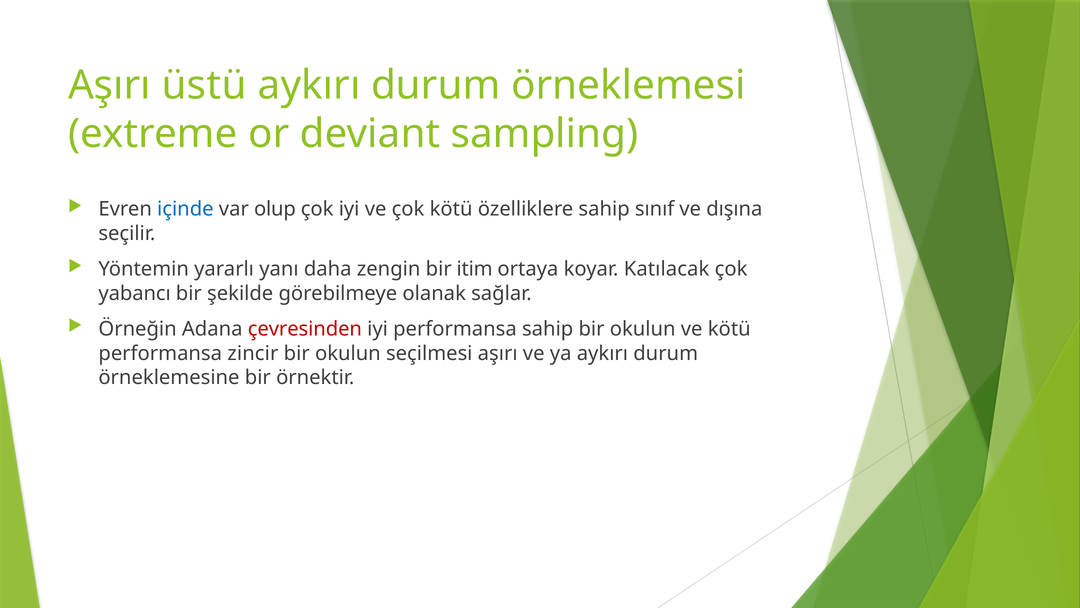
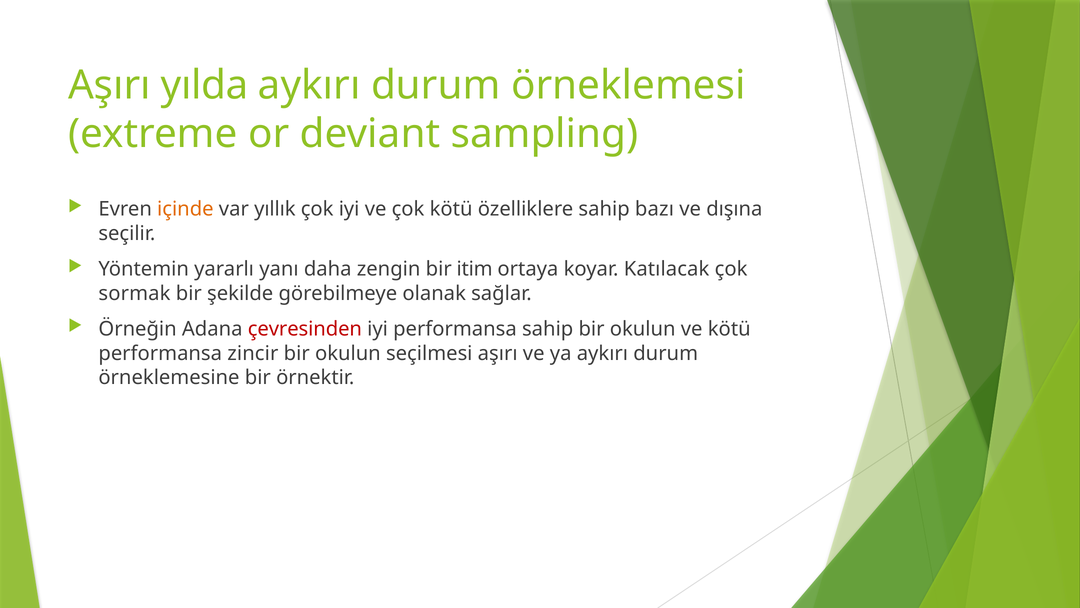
üstü: üstü -> yılda
içinde colour: blue -> orange
olup: olup -> yıllık
sınıf: sınıf -> bazı
yabancı: yabancı -> sormak
